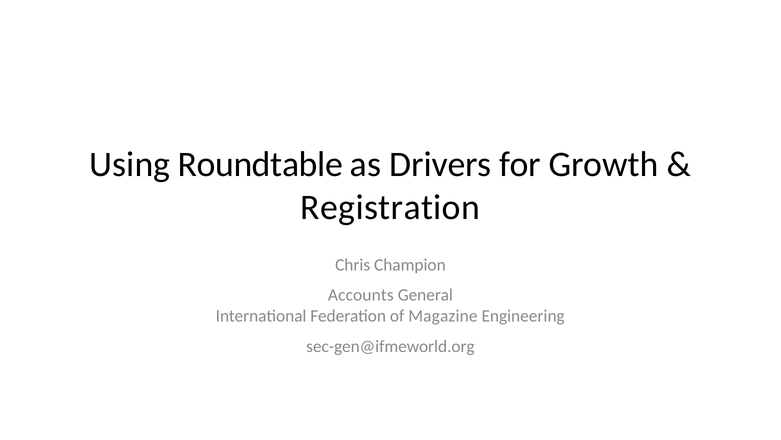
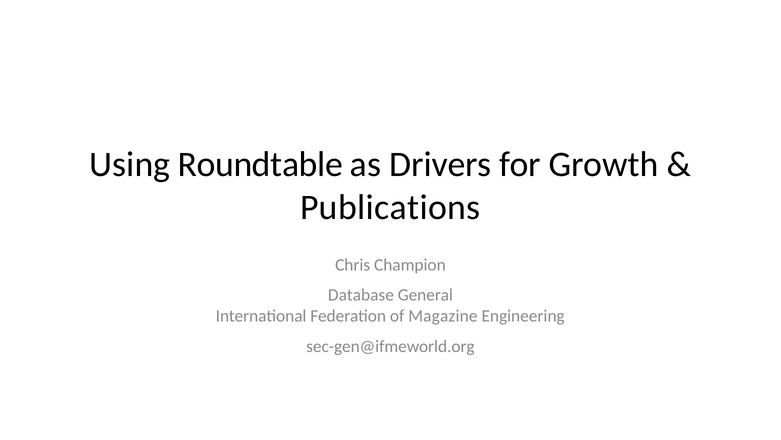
Registration: Registration -> Publications
Accounts: Accounts -> Database
